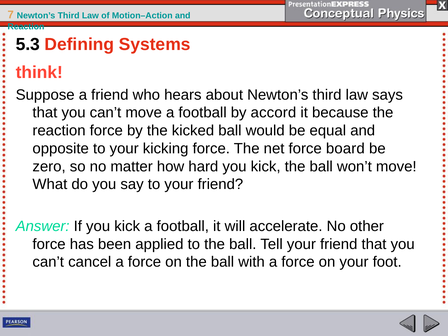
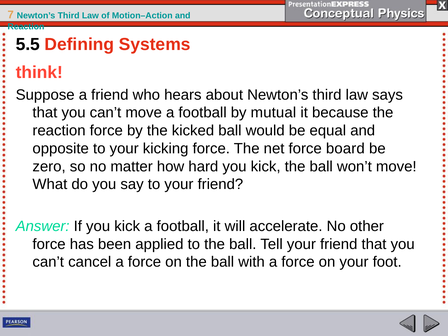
5.3: 5.3 -> 5.5
accord: accord -> mutual
